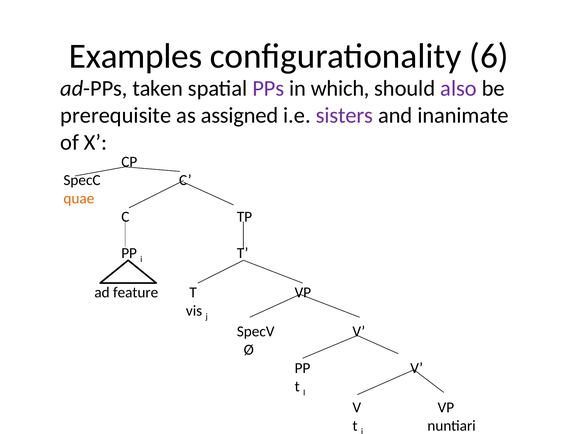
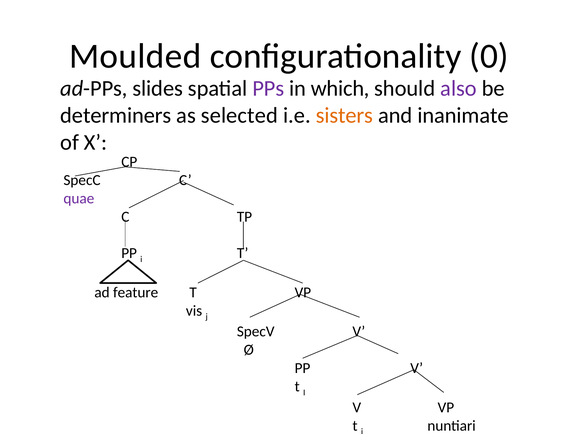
Examples: Examples -> Moulded
6: 6 -> 0
taken: taken -> slides
prerequisite: prerequisite -> determiners
assigned: assigned -> selected
sisters colour: purple -> orange
quae colour: orange -> purple
